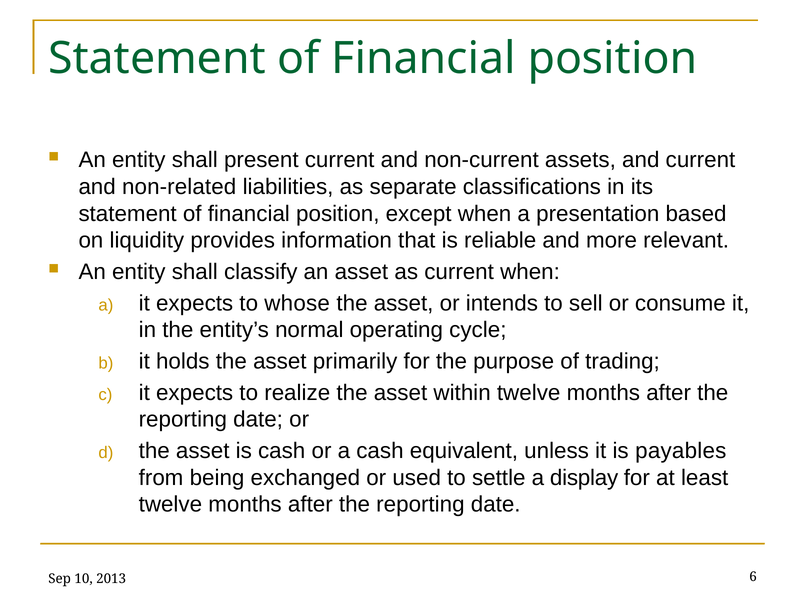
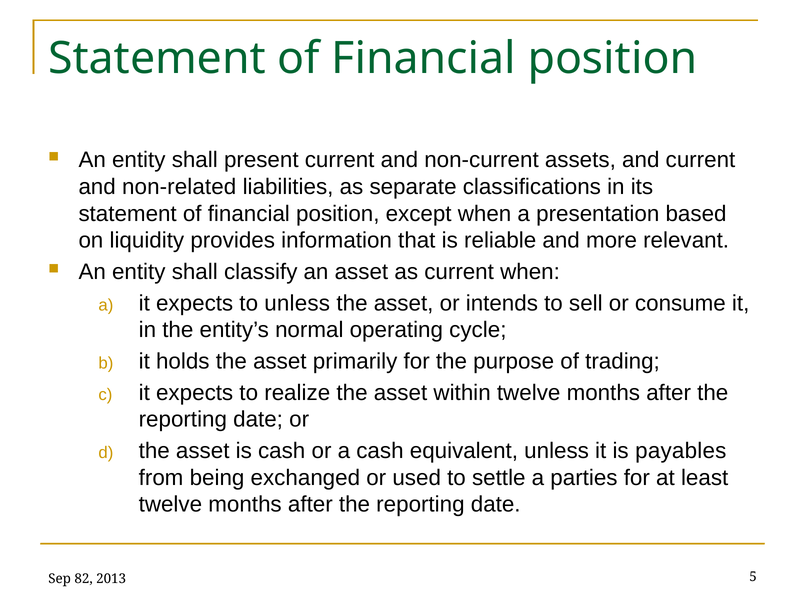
to whose: whose -> unless
display: display -> parties
10: 10 -> 82
6: 6 -> 5
